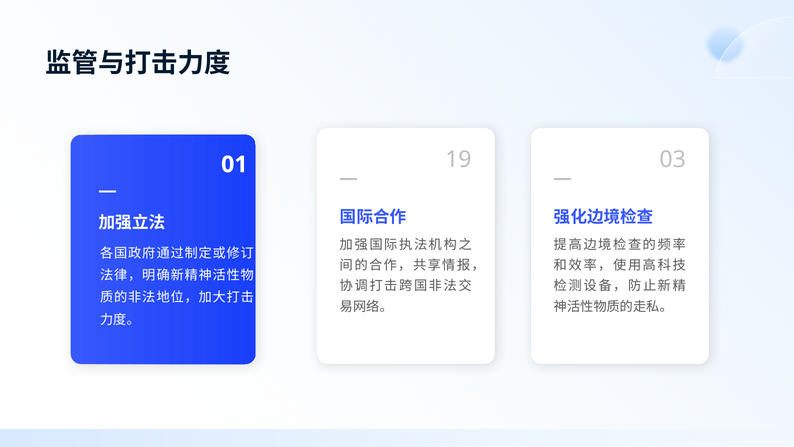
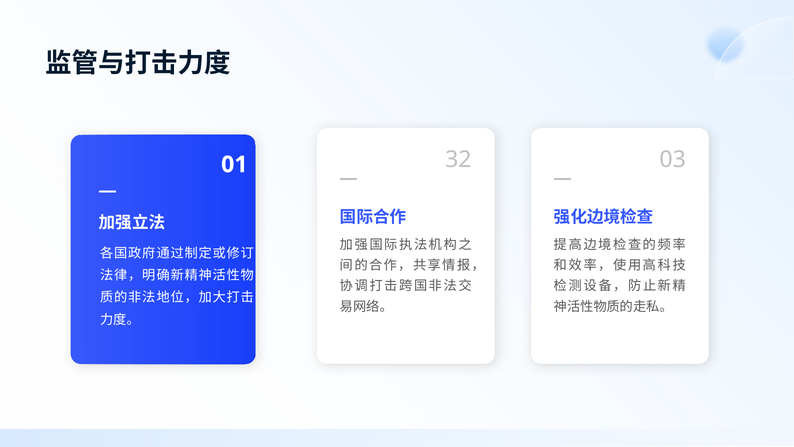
19: 19 -> 32
